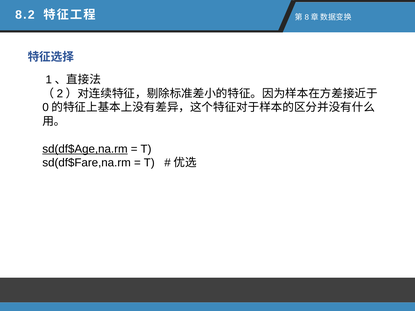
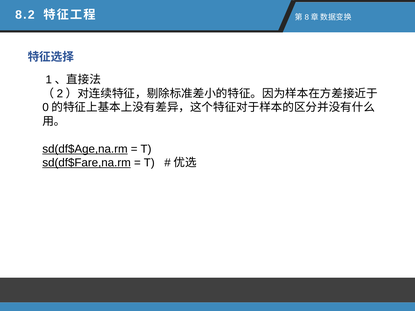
sd(df$Fare,na.rm underline: none -> present
